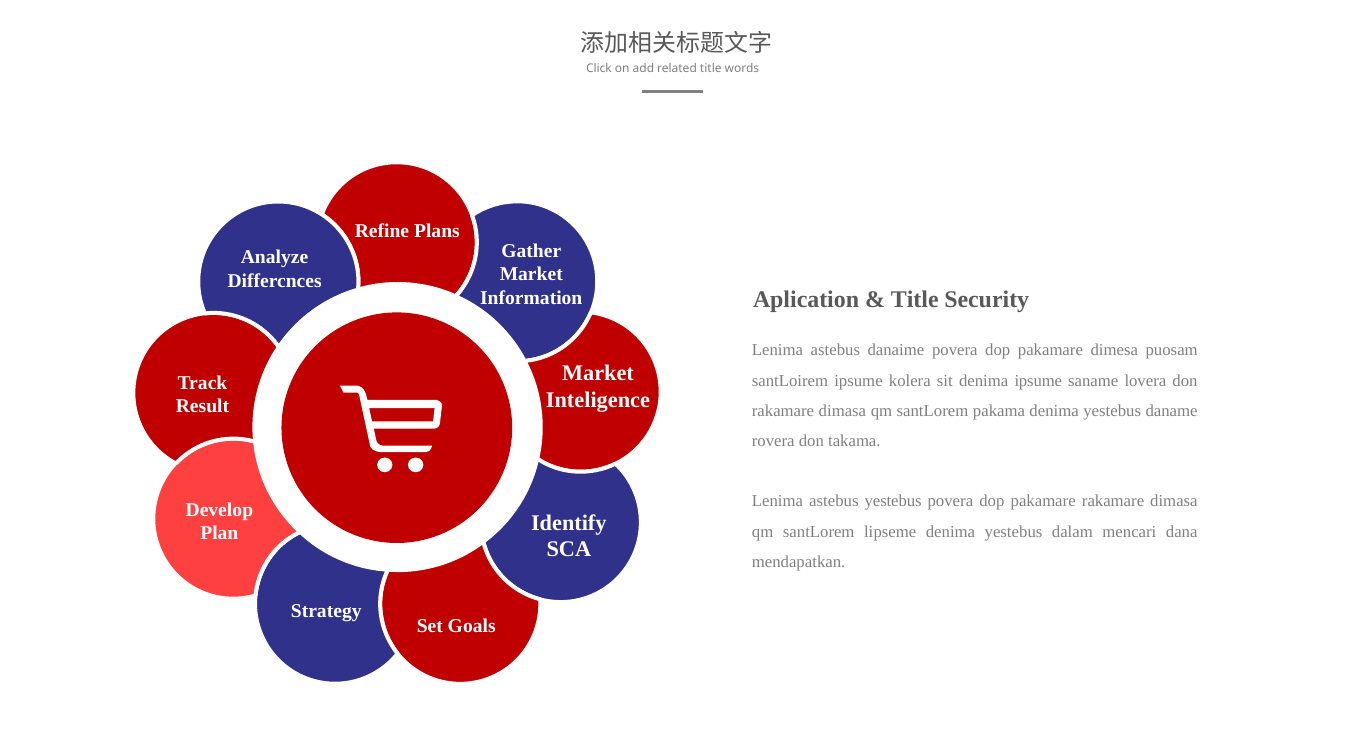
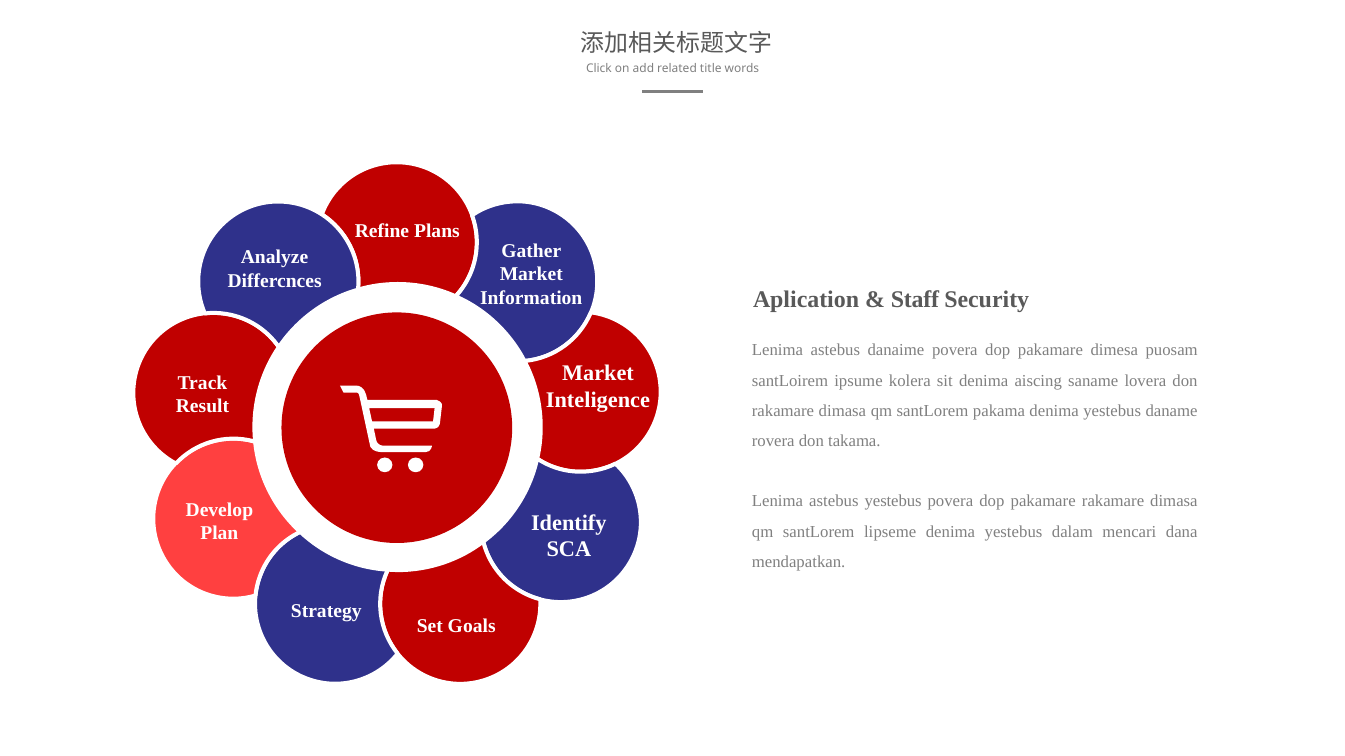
Title at (915, 299): Title -> Staff
denima ipsume: ipsume -> aiscing
